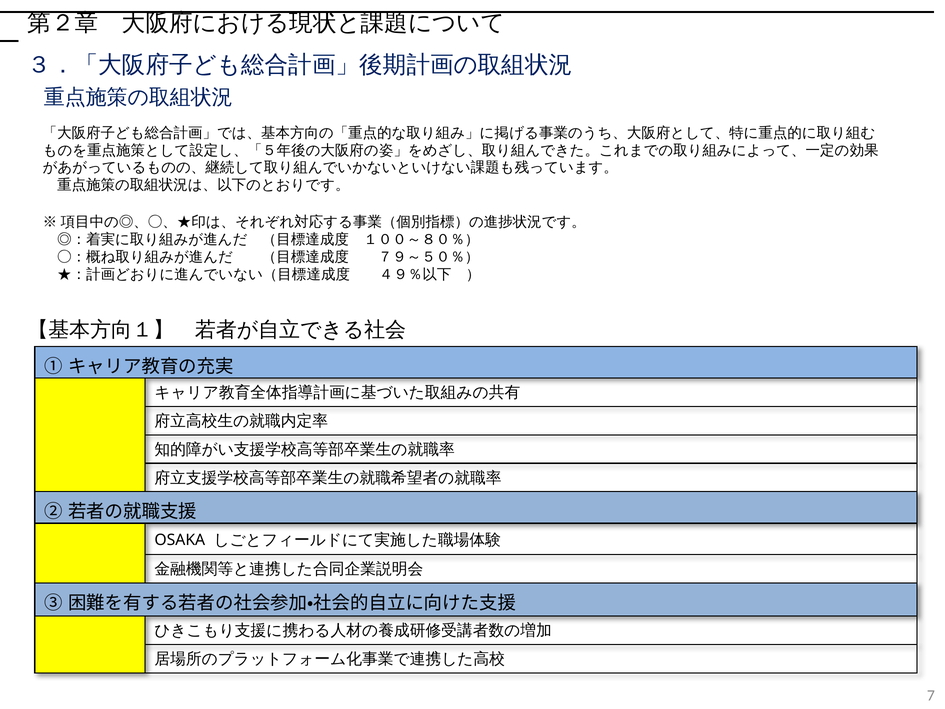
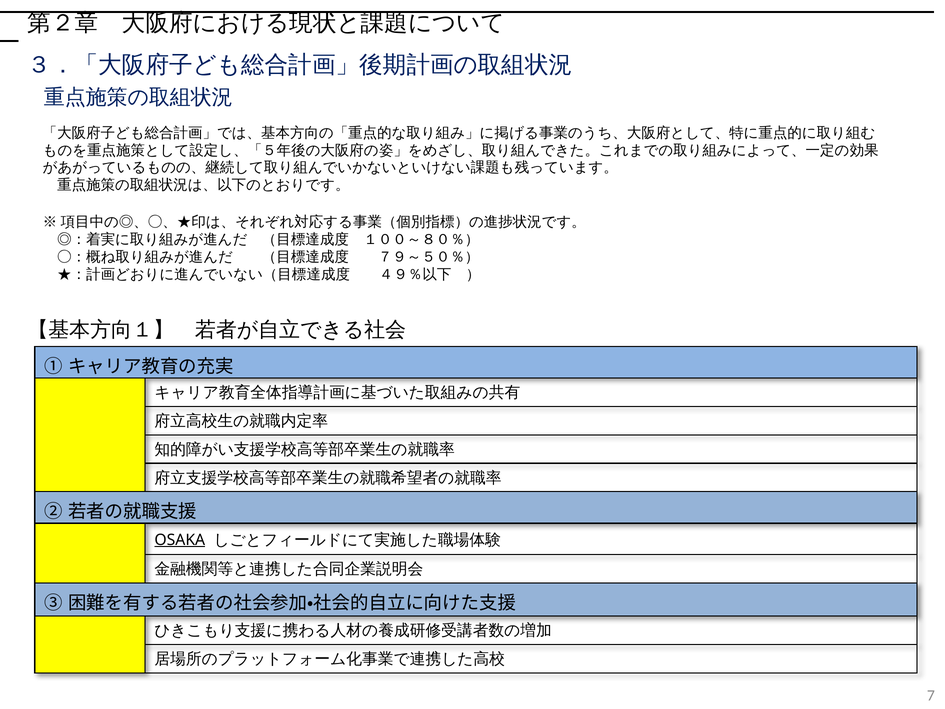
OSAKA underline: none -> present
